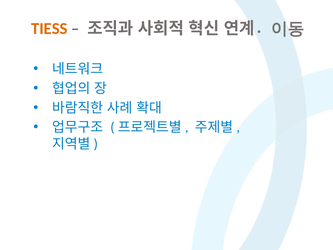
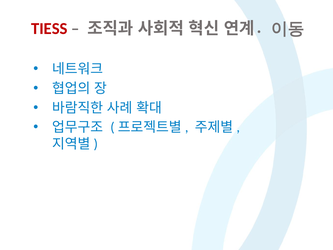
TIESS colour: orange -> red
